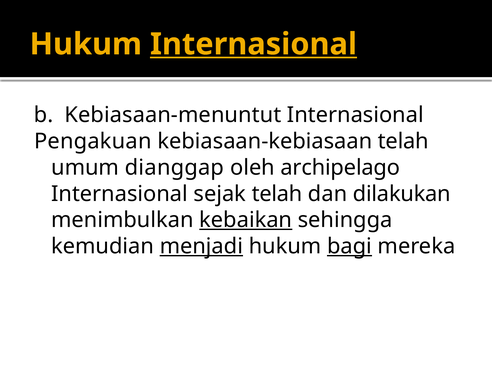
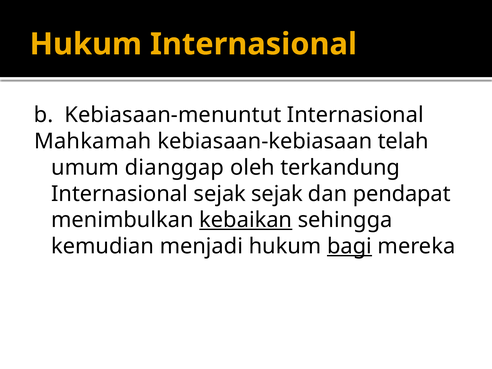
Internasional at (254, 44) underline: present -> none
Pengakuan: Pengakuan -> Mahkamah
archipelago: archipelago -> terkandung
sejak telah: telah -> sejak
dilakukan: dilakukan -> pendapat
menjadi underline: present -> none
